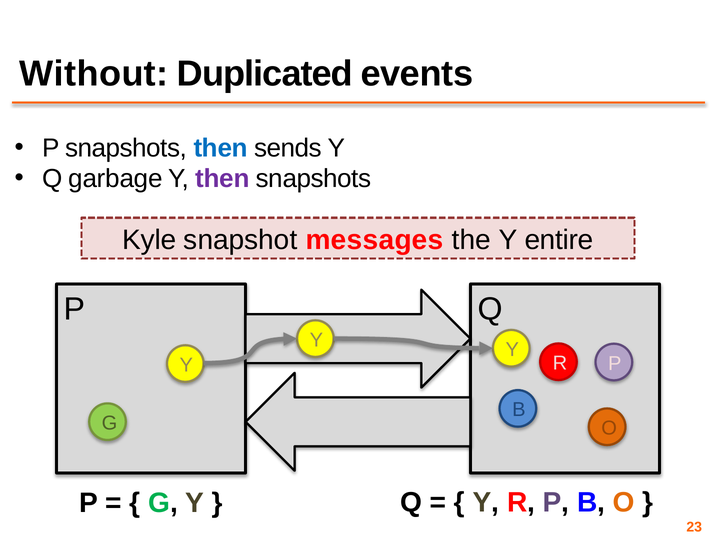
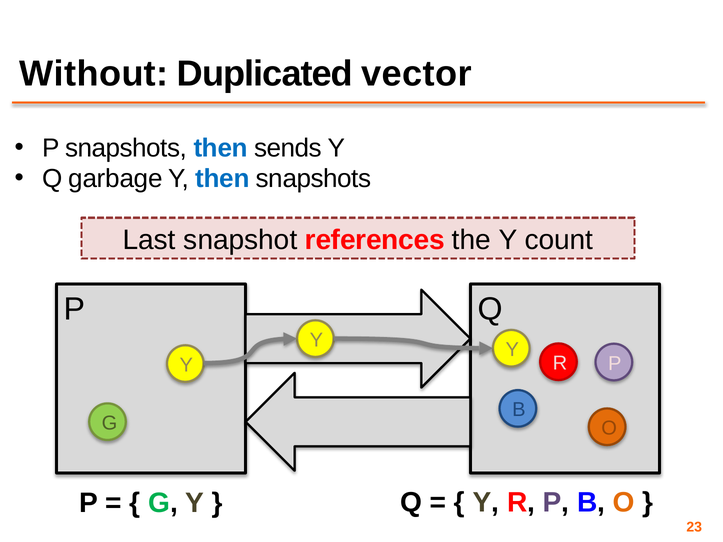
events: events -> vector
then at (223, 179) colour: purple -> blue
Kyle: Kyle -> Last
messages: messages -> references
entire: entire -> count
